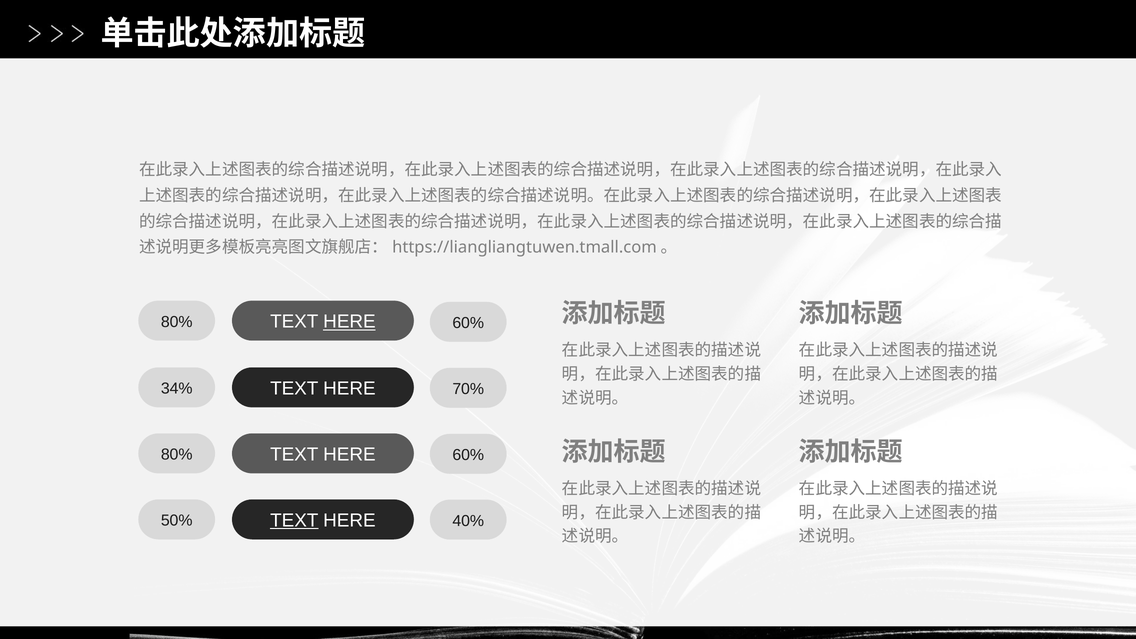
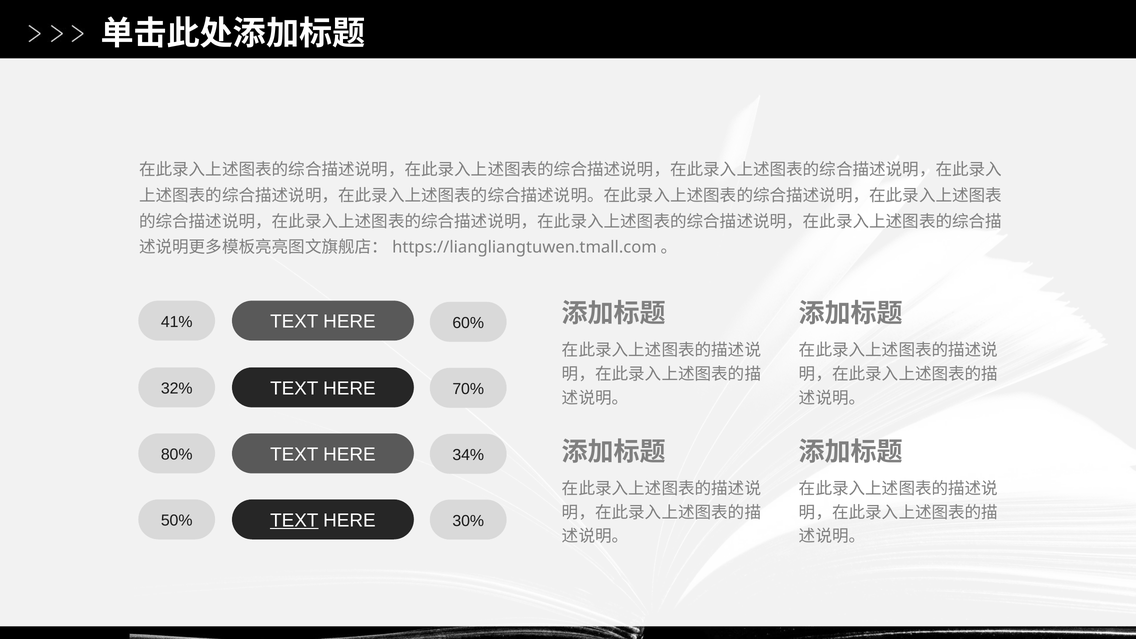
HERE at (349, 322) underline: present -> none
80% at (177, 322): 80% -> 41%
34%: 34% -> 32%
60% at (468, 455): 60% -> 34%
40%: 40% -> 30%
